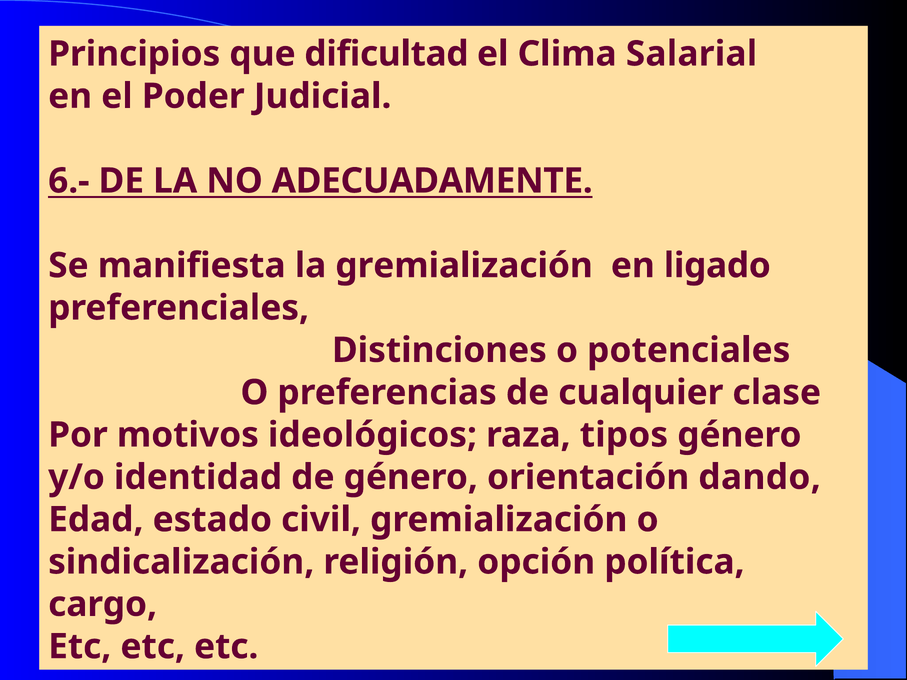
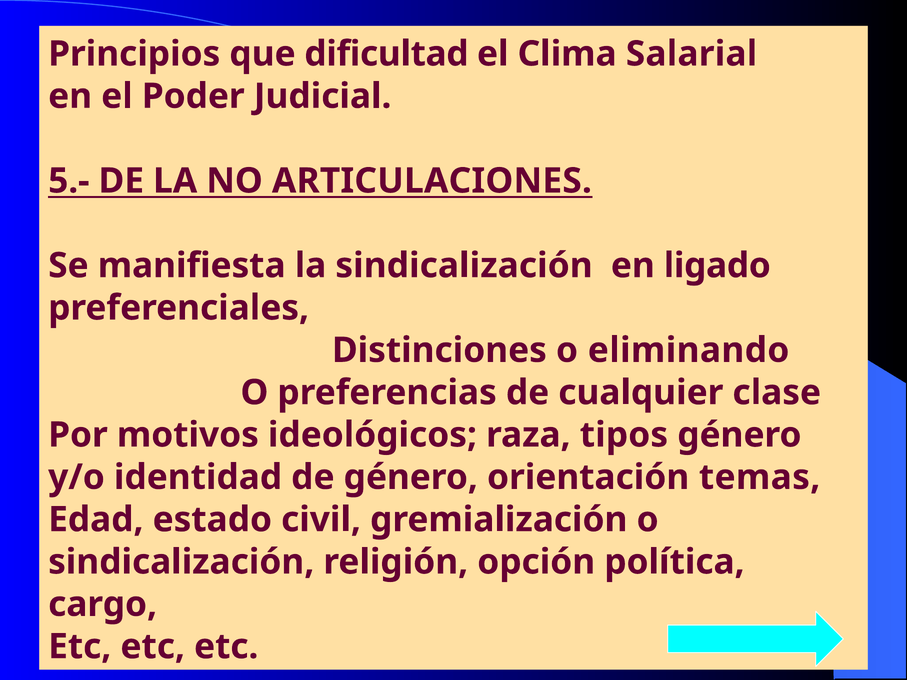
6.-: 6.- -> 5.-
ADECUADAMENTE: ADECUADAMENTE -> ARTICULACIONES
la gremialización: gremialización -> sindicalización
potenciales: potenciales -> eliminando
dando: dando -> temas
